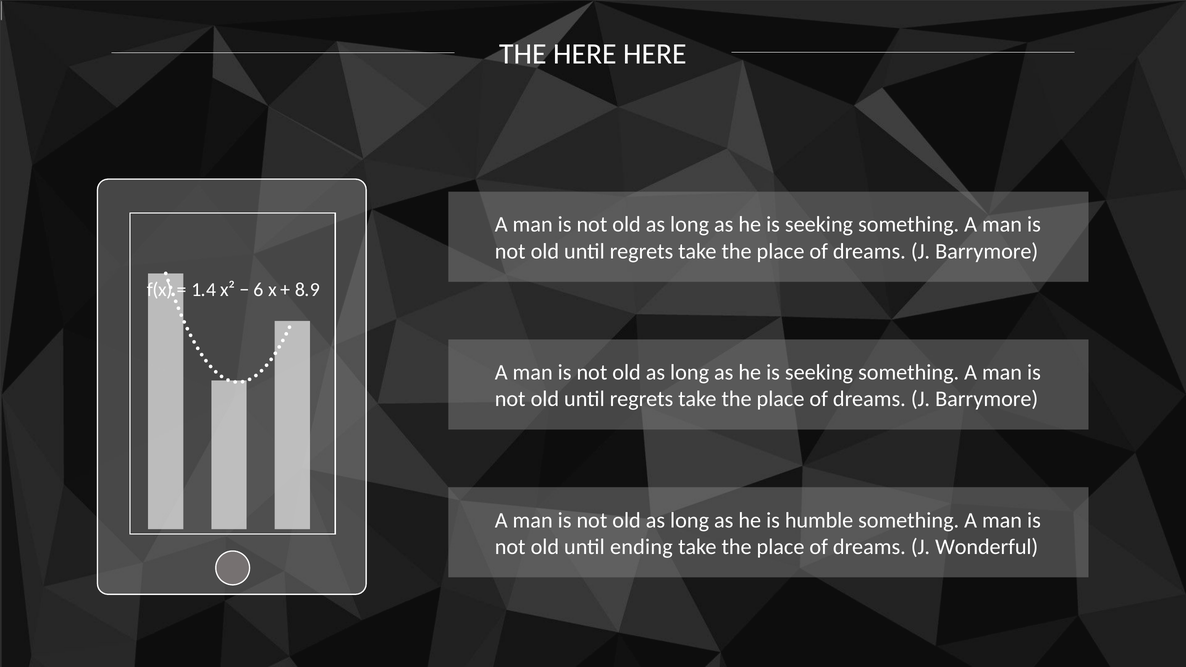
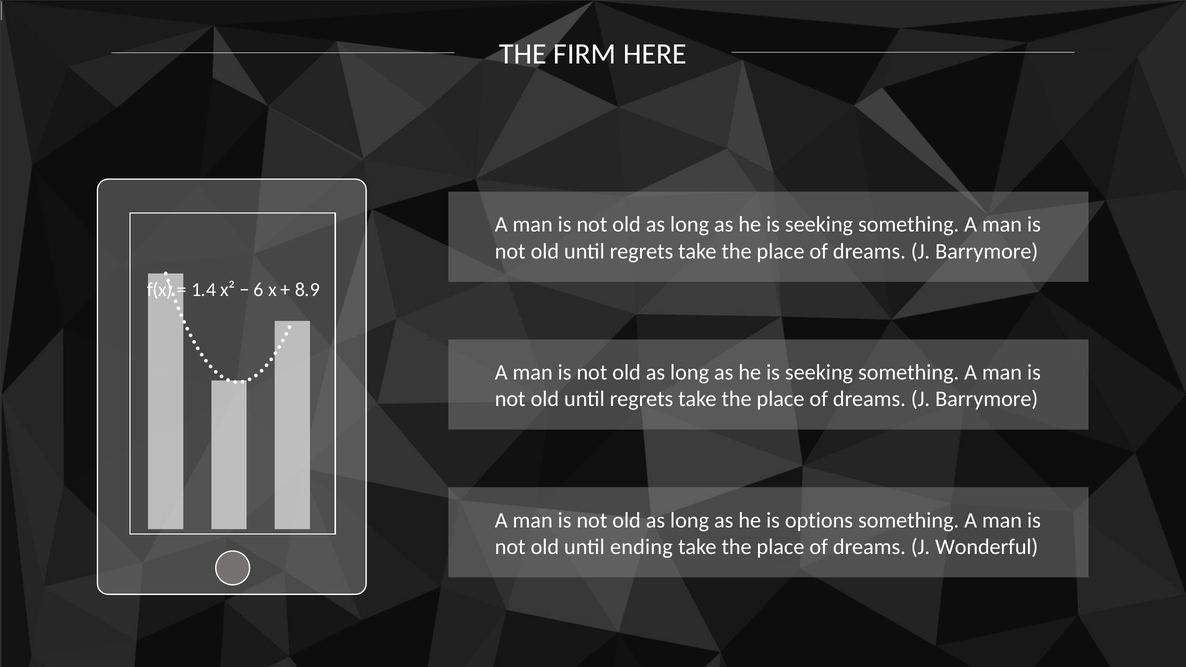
THE HERE: HERE -> FIRM
humble: humble -> options
